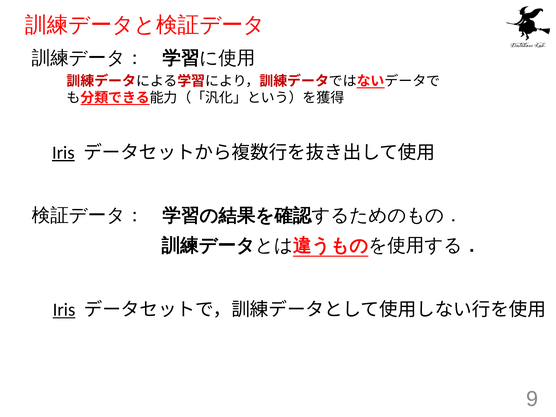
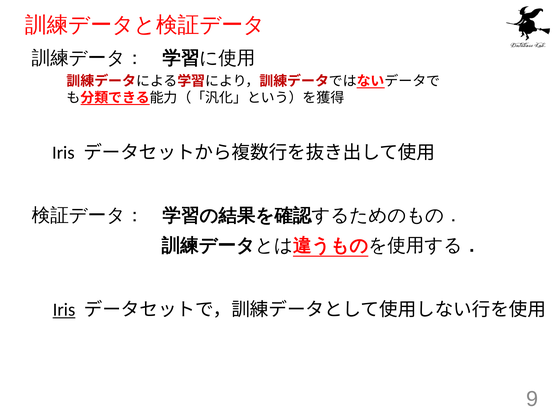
Iris at (63, 153) underline: present -> none
